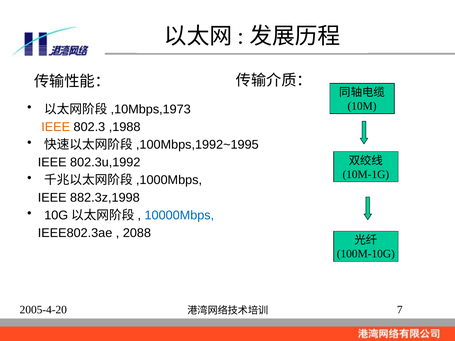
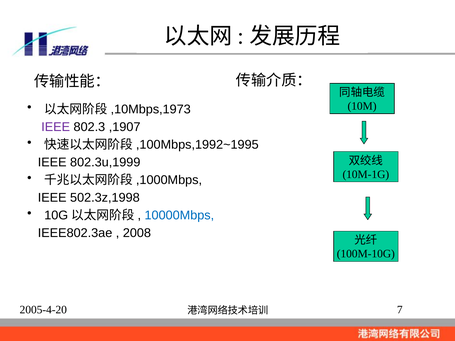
IEEE at (56, 127) colour: orange -> purple
,1988: ,1988 -> ,1907
802.3u,1992: 802.3u,1992 -> 802.3u,1999
882.3z,1998: 882.3z,1998 -> 502.3z,1998
2088: 2088 -> 2008
